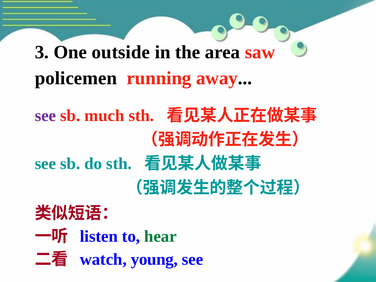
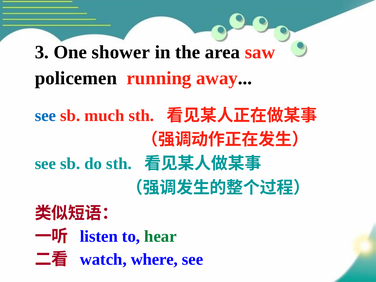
outside: outside -> shower
see at (45, 116) colour: purple -> blue
young: young -> where
